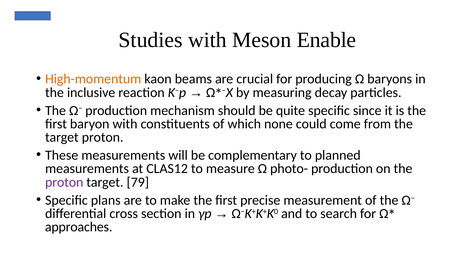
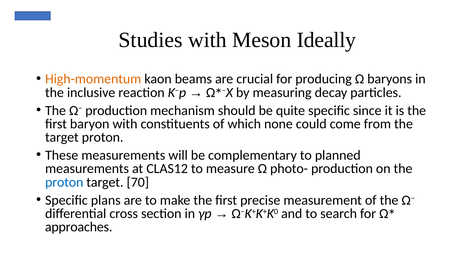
Enable: Enable -> Ideally
proton at (64, 182) colour: purple -> blue
79: 79 -> 70
